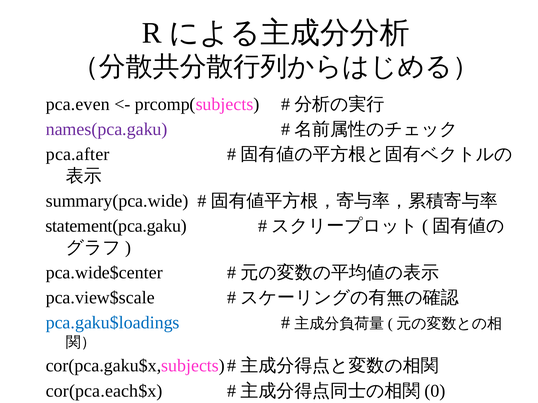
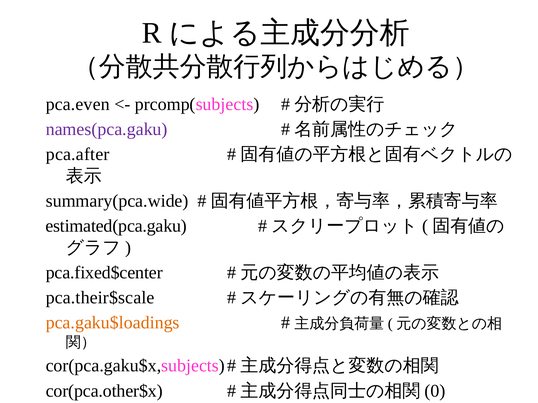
statement(pca.gaku: statement(pca.gaku -> estimated(pca.gaku
pca.wide$center: pca.wide$center -> pca.fixed$center
pca.view$scale: pca.view$scale -> pca.their$scale
pca.gaku$loadings colour: blue -> orange
cor(pca.each$x: cor(pca.each$x -> cor(pca.other$x
